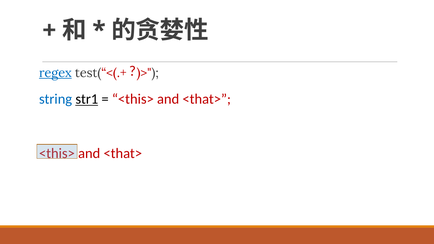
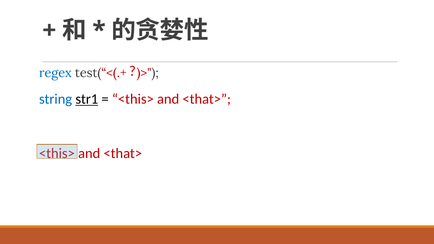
regex underline: present -> none
